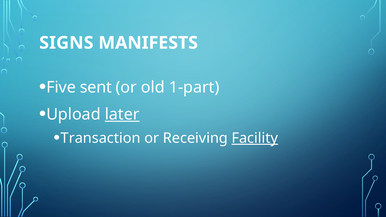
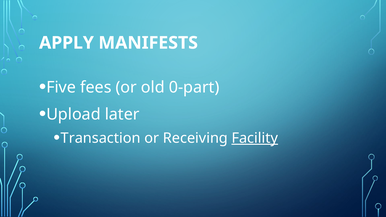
SIGNS: SIGNS -> APPLY
sent: sent -> fees
1-part: 1-part -> 0-part
later underline: present -> none
